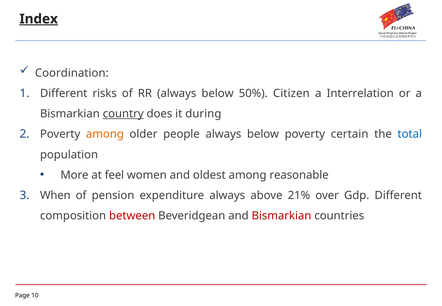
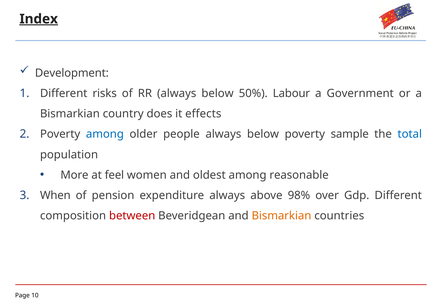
Coordination: Coordination -> Development
Citizen: Citizen -> Labour
Interrelation: Interrelation -> Government
country underline: present -> none
during: during -> effects
among at (105, 134) colour: orange -> blue
certain: certain -> sample
21%: 21% -> 98%
Bismarkian at (281, 216) colour: red -> orange
